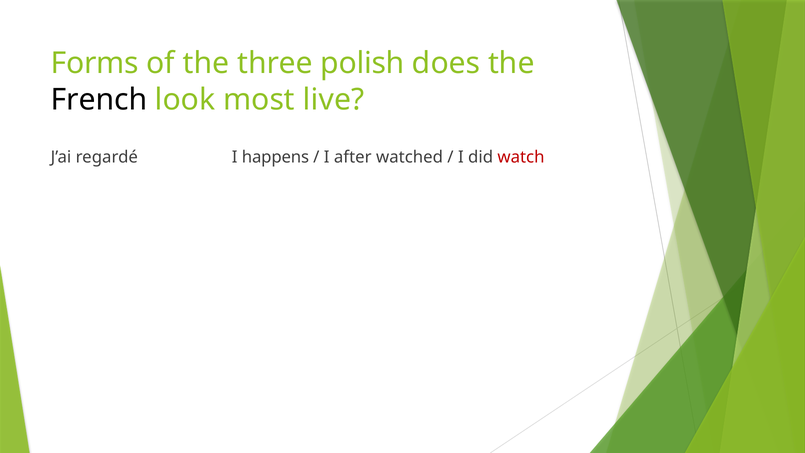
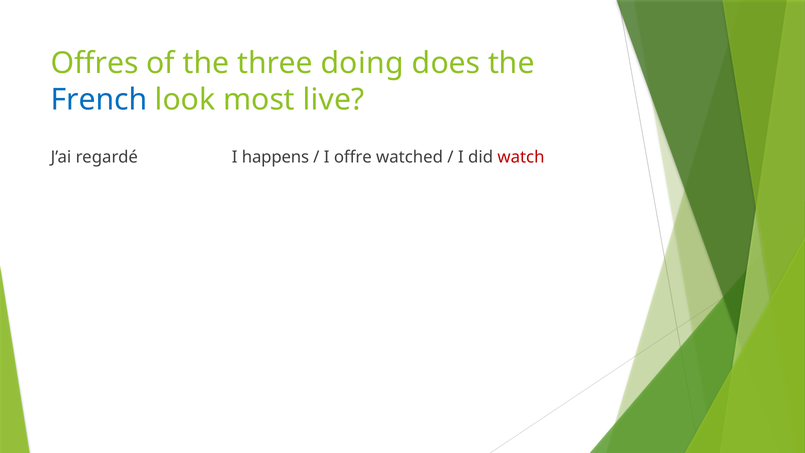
Forms: Forms -> Offres
polish: polish -> doing
French colour: black -> blue
after: after -> offre
